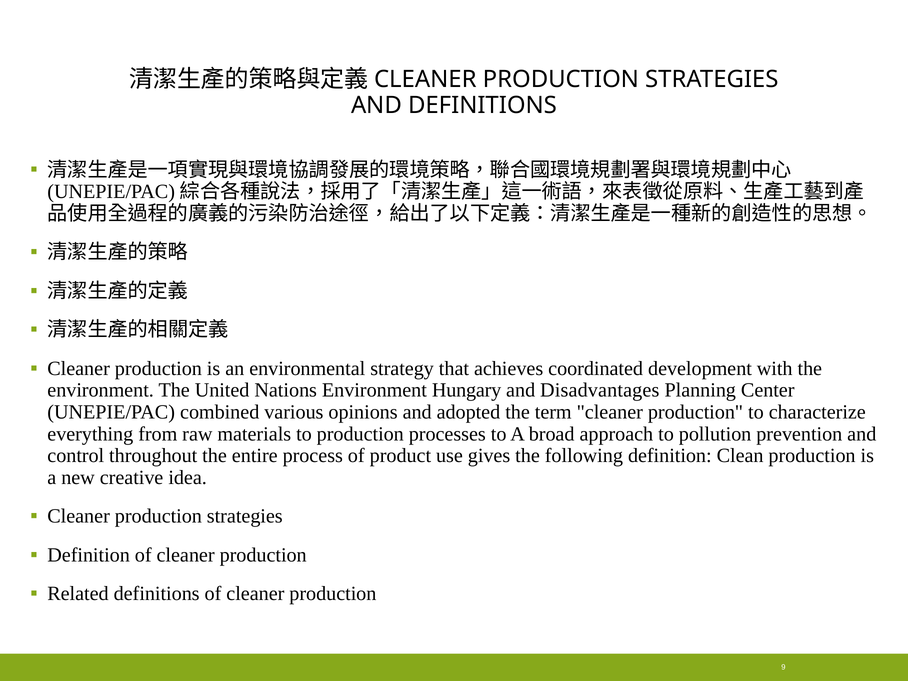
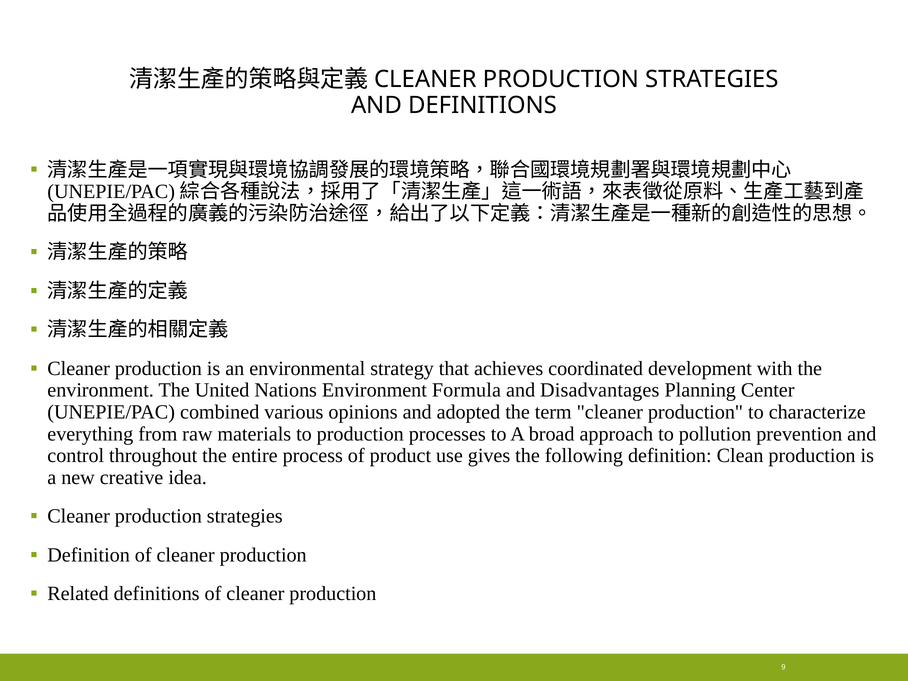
Hungary: Hungary -> Formula
